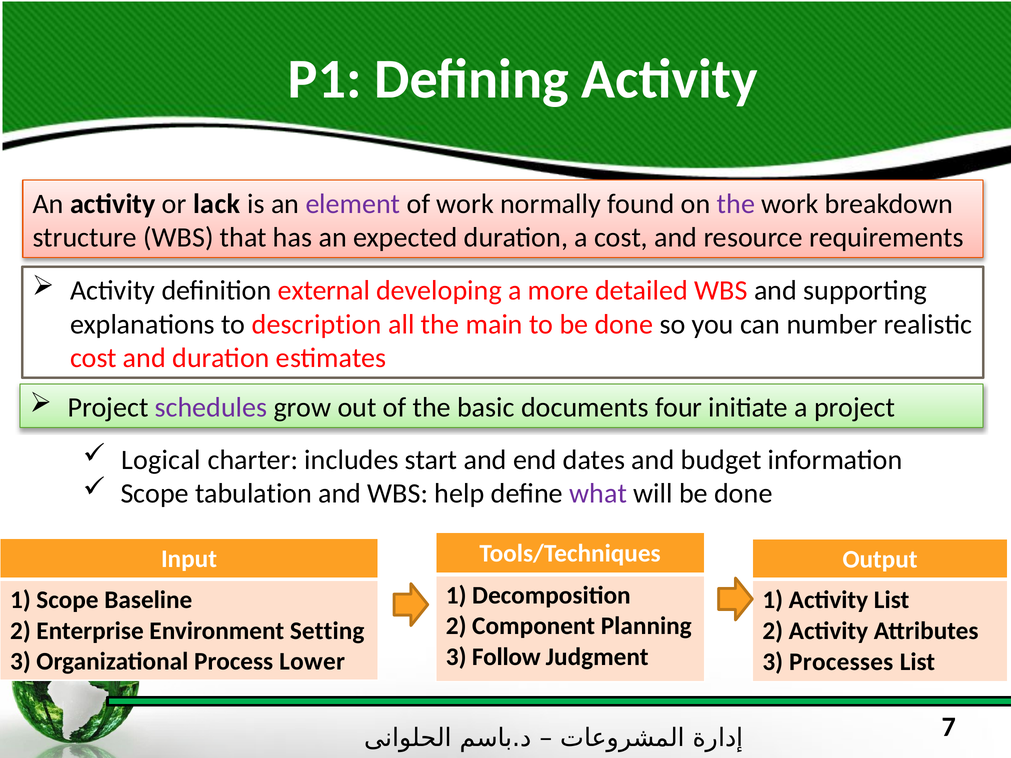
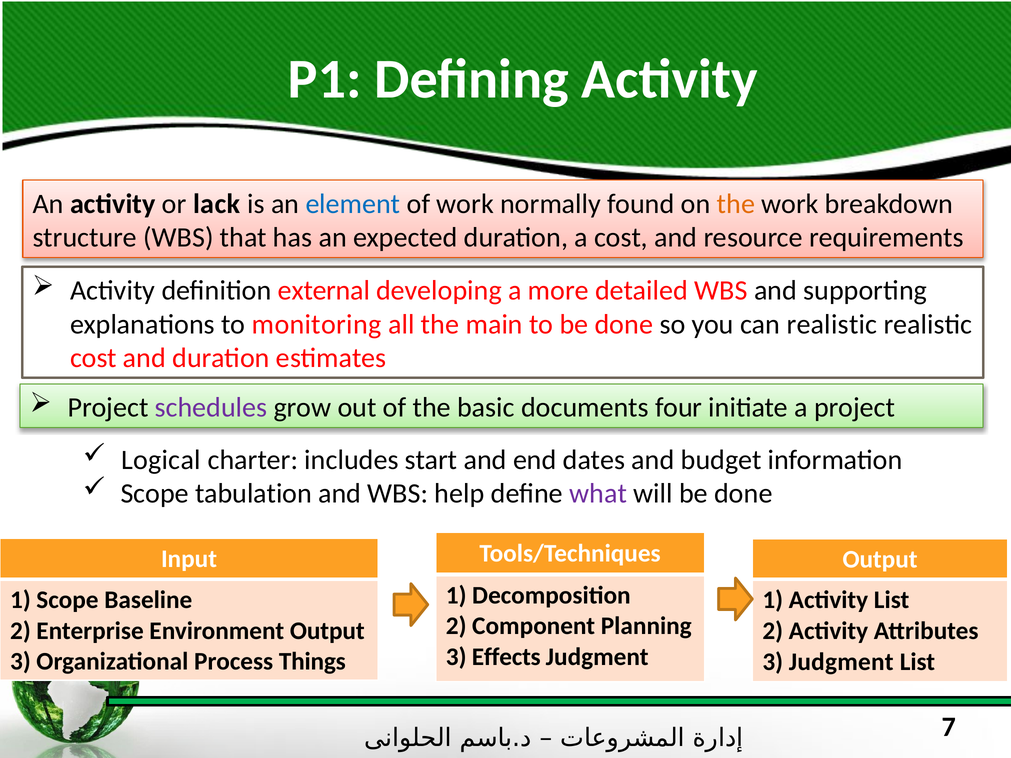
element colour: purple -> blue
the at (736, 204) colour: purple -> orange
description: description -> monitoring
can number: number -> realistic
Environment Setting: Setting -> Output
Follow: Follow -> Effects
Lower: Lower -> Things
3 Processes: Processes -> Judgment
